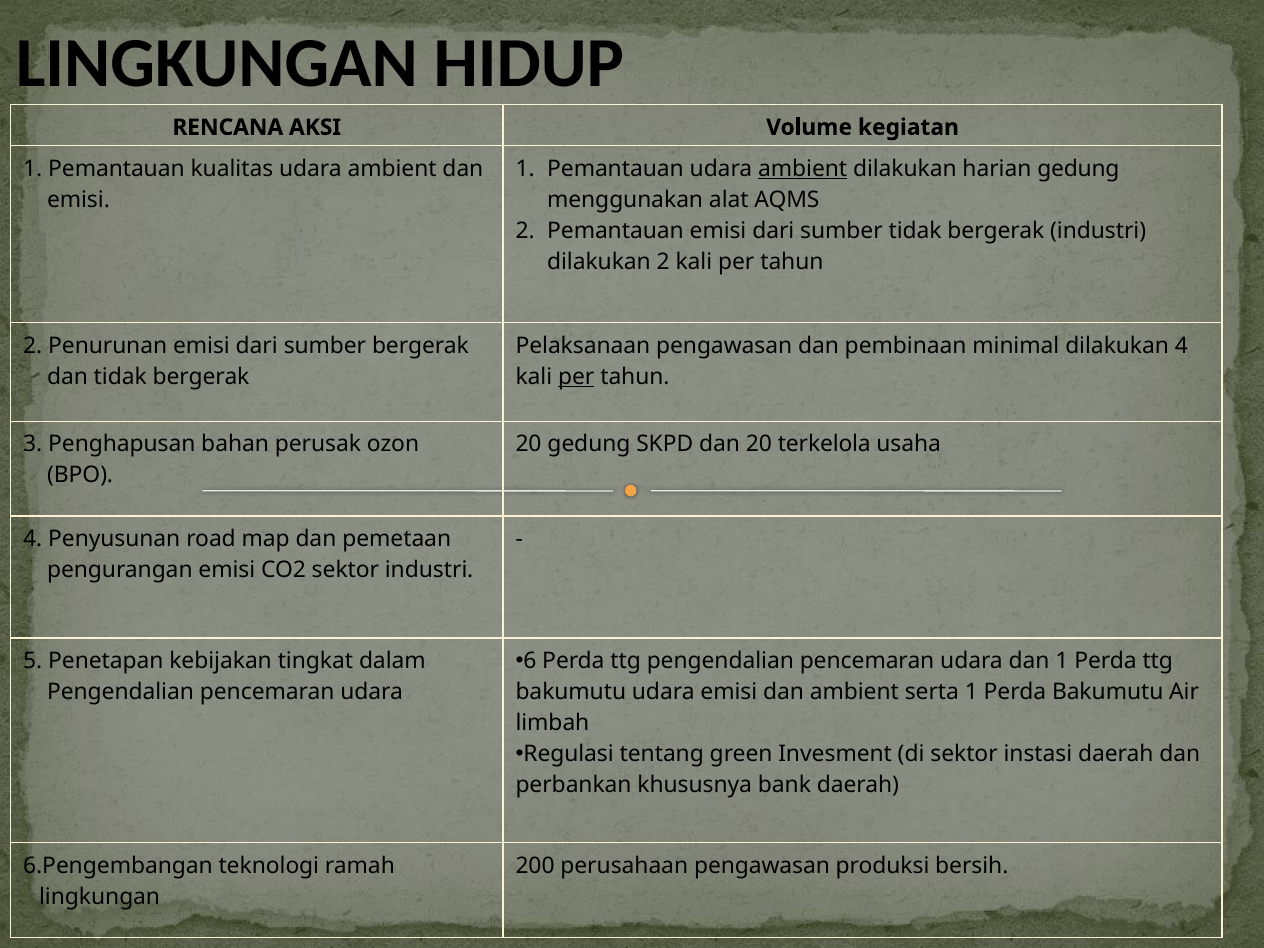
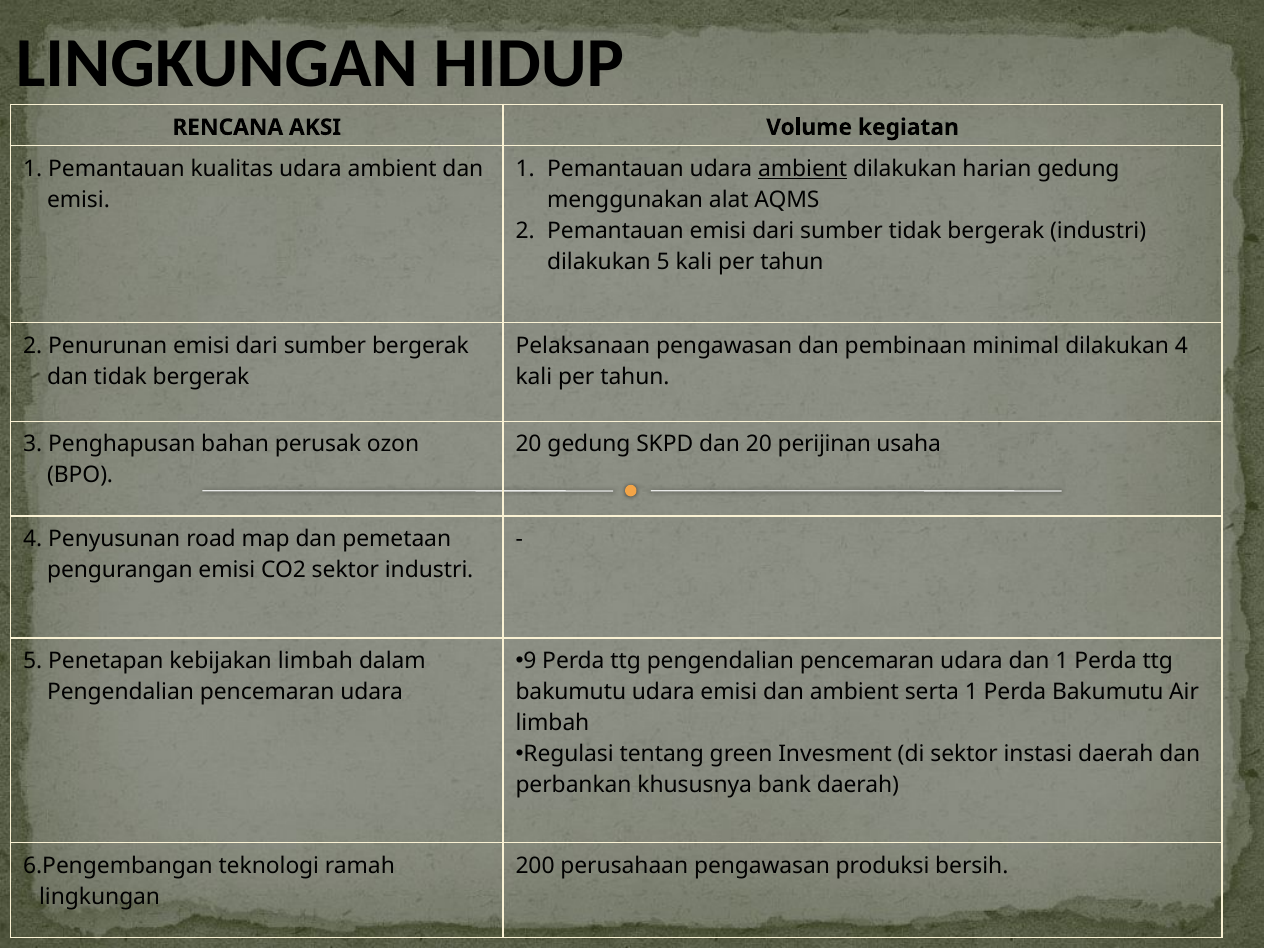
dilakukan 2: 2 -> 5
per at (576, 377) underline: present -> none
terkelola: terkelola -> perijinan
6: 6 -> 9
kebijakan tingkat: tingkat -> limbah
